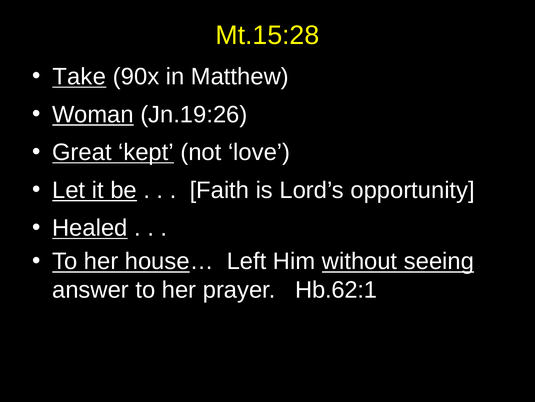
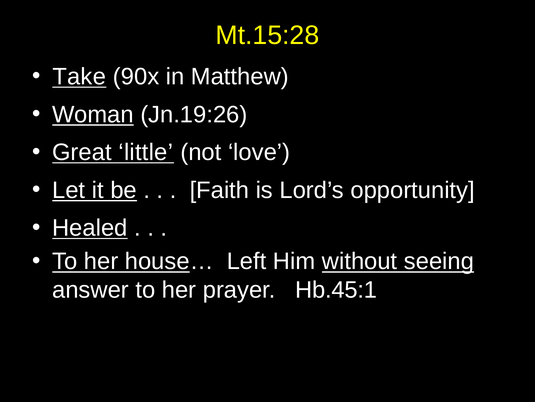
kept: kept -> little
Hb.62:1: Hb.62:1 -> Hb.45:1
